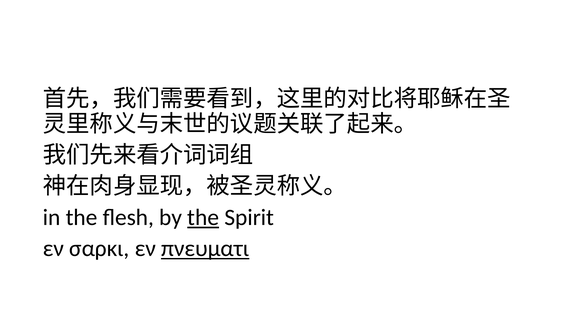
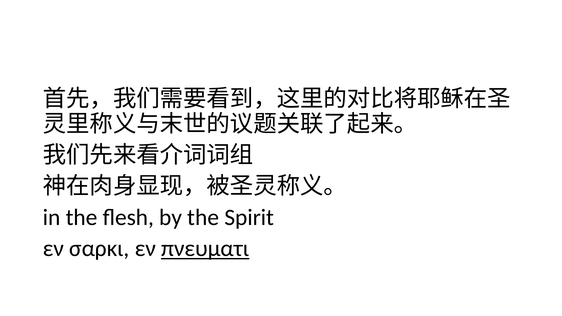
the at (203, 217) underline: present -> none
